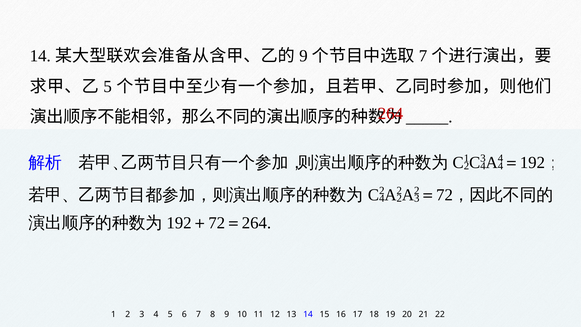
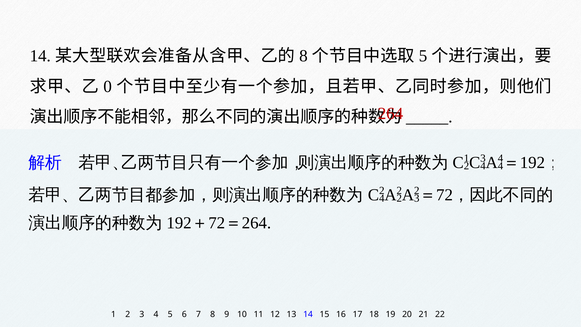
9 at (303, 56): 9 -> 8
7 at (423, 56): 7 -> 5
5 at (108, 86): 5 -> 0
